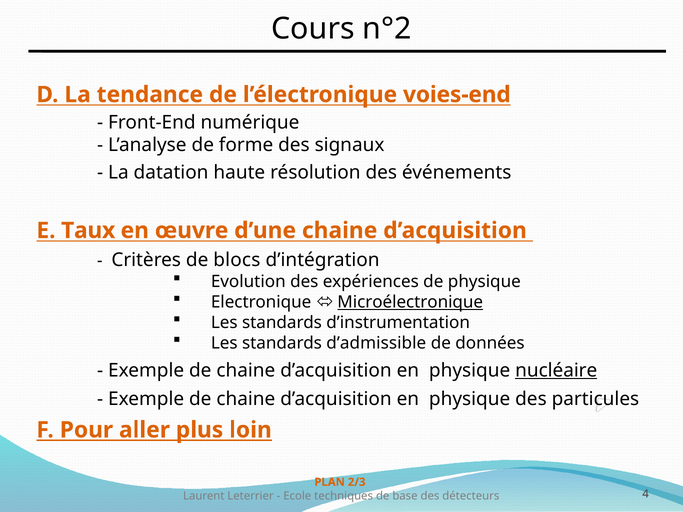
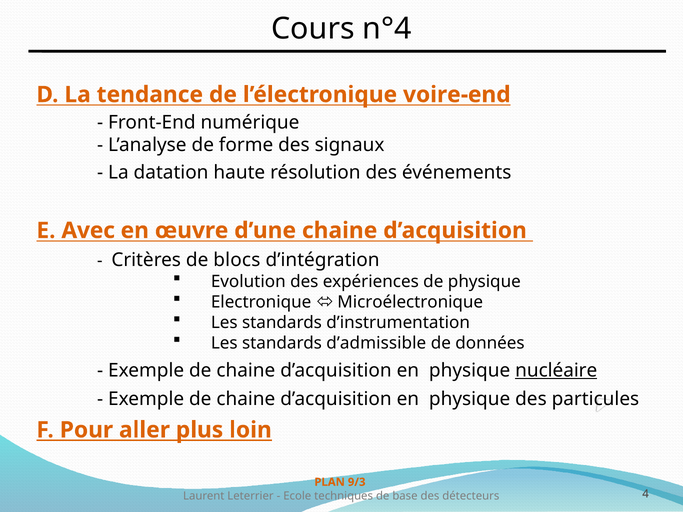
n°2: n°2 -> n°4
voies-end: voies-end -> voire-end
Taux: Taux -> Avec
Microélectronique underline: present -> none
2/3: 2/3 -> 9/3
